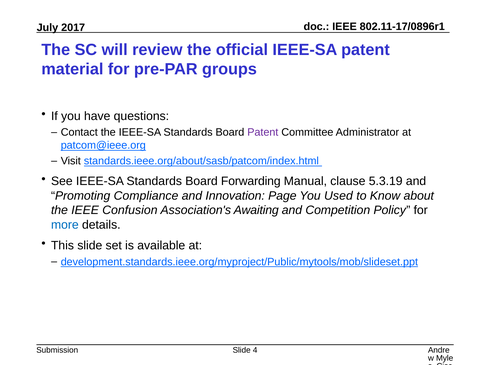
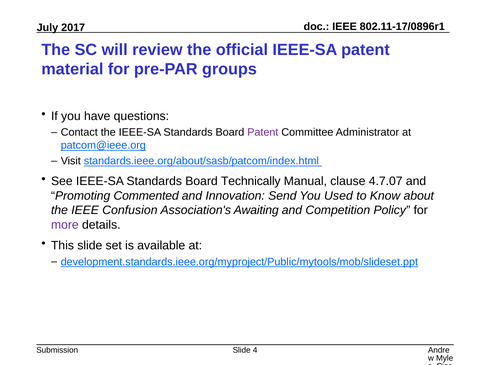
Forwarding: Forwarding -> Technically
5.3.19: 5.3.19 -> 4.7.07
Compliance: Compliance -> Commented
Page: Page -> Send
more colour: blue -> purple
